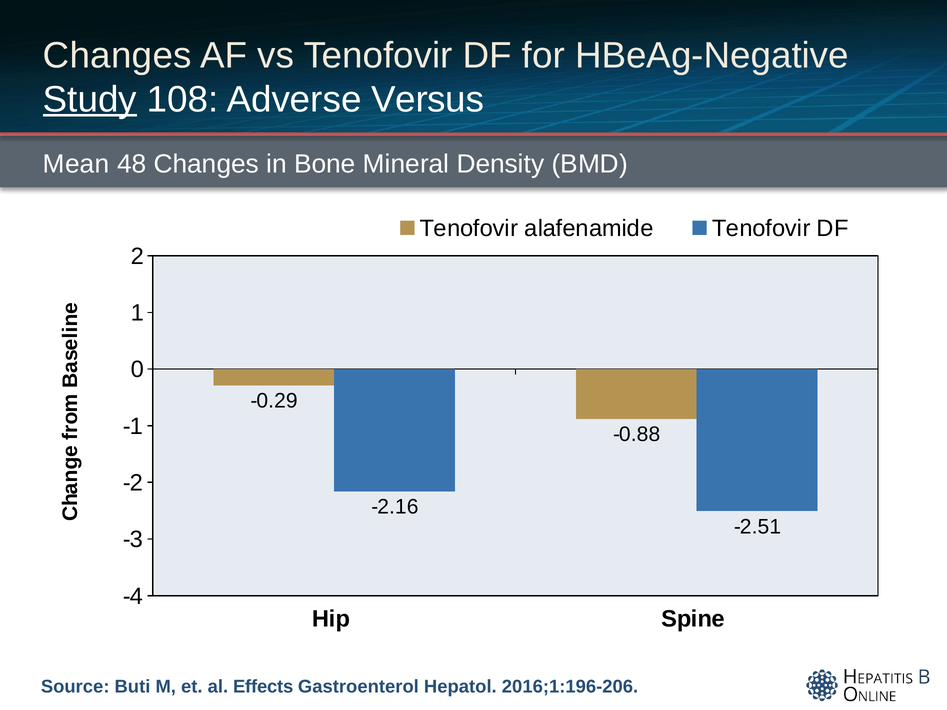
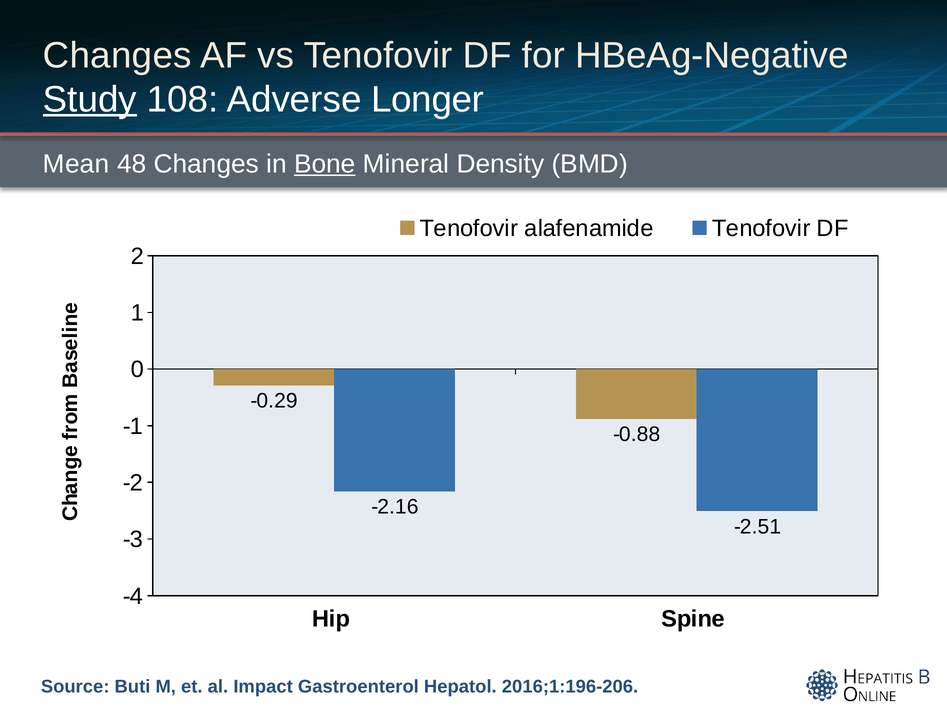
Versus: Versus -> Longer
Bone underline: none -> present
Effects: Effects -> Impact
